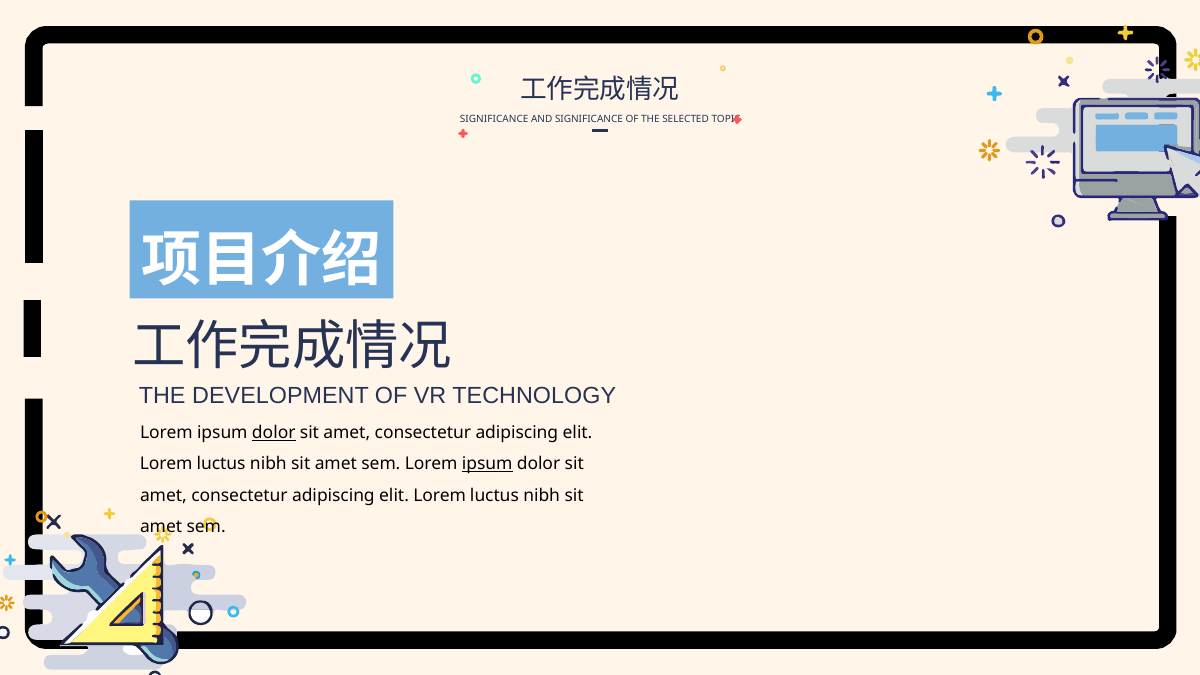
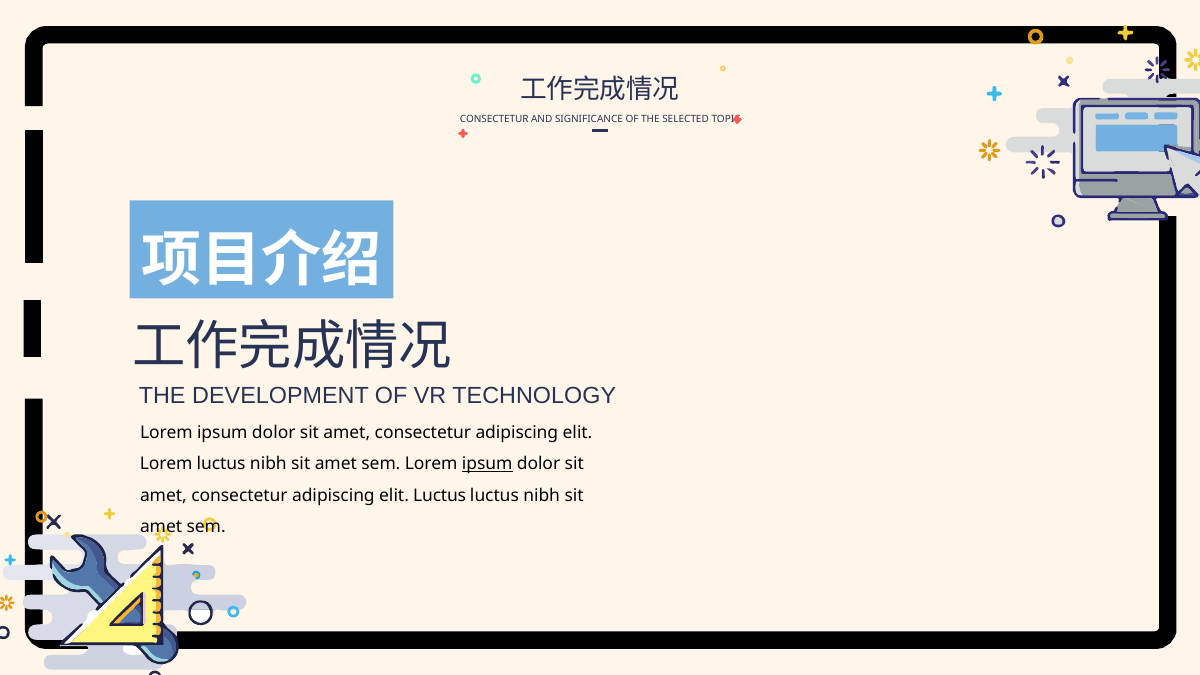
SIGNIFICANCE at (494, 119): SIGNIFICANCE -> CONSECTETUR
dolor at (274, 433) underline: present -> none
Lorem at (440, 496): Lorem -> Luctus
